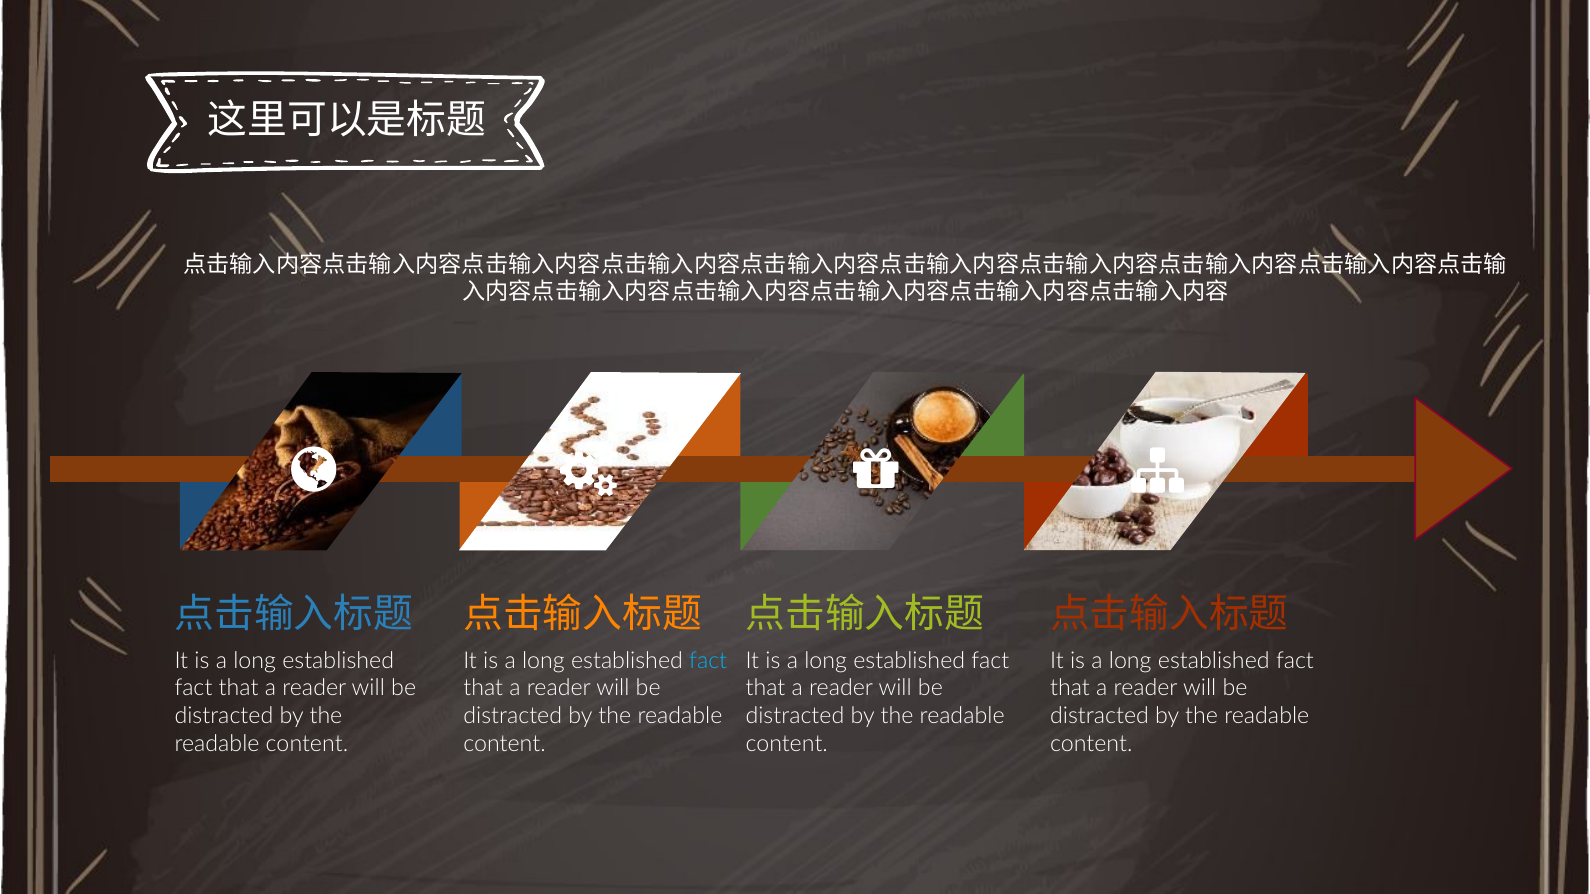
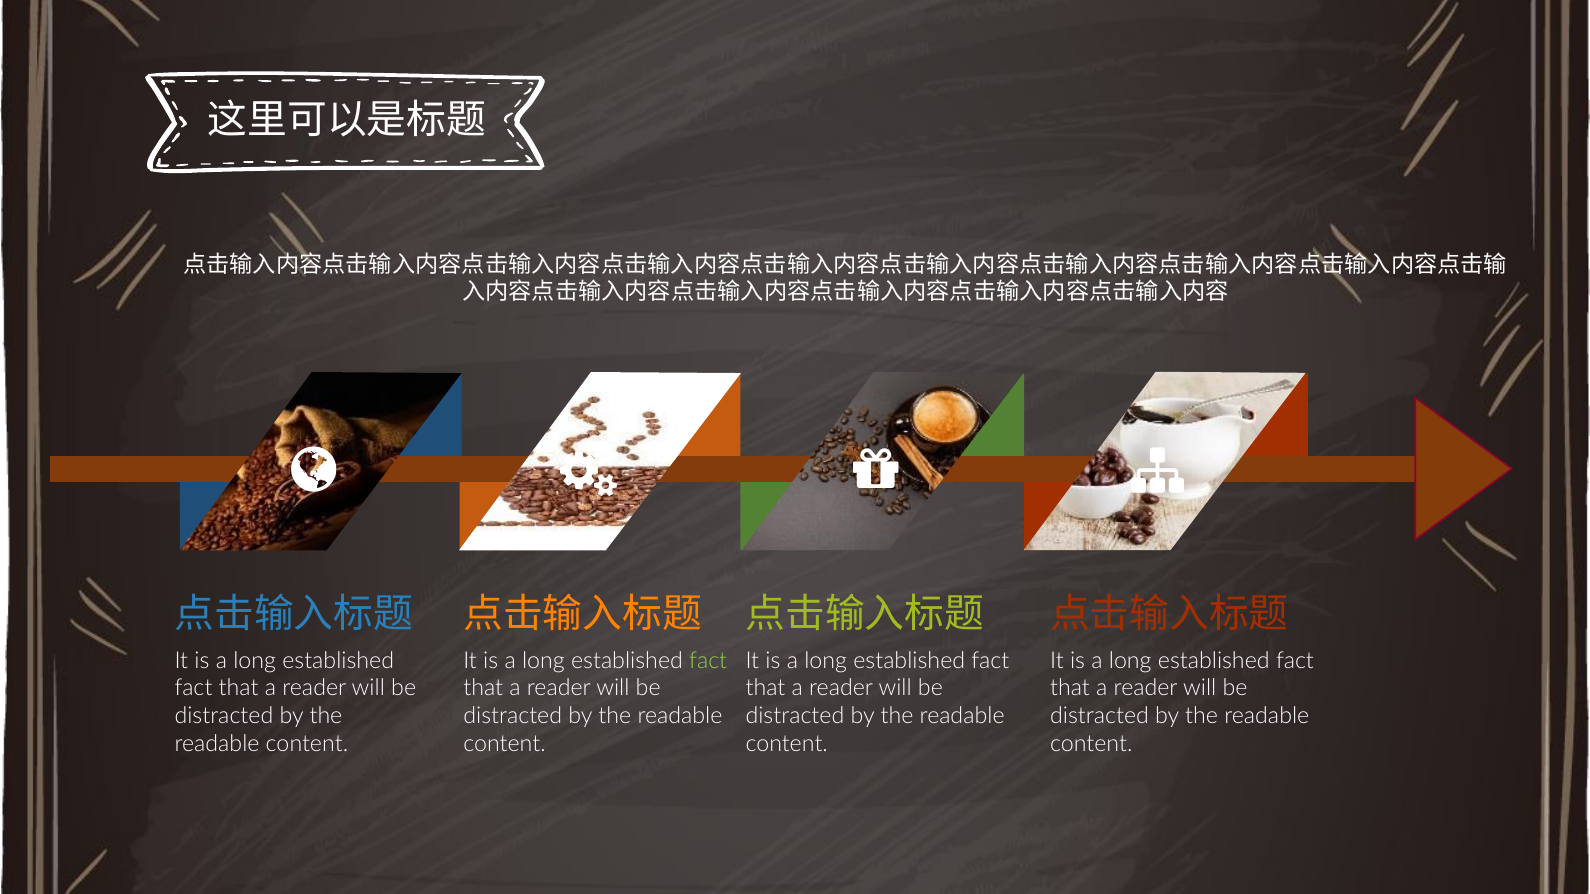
fact at (708, 661) colour: light blue -> light green
